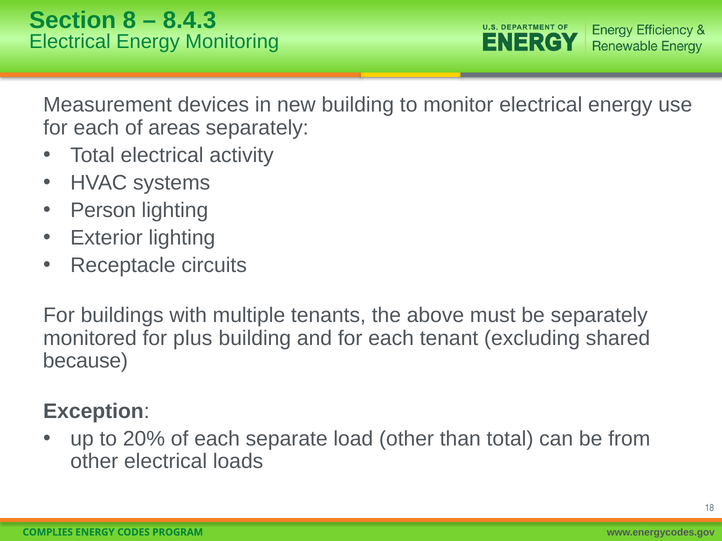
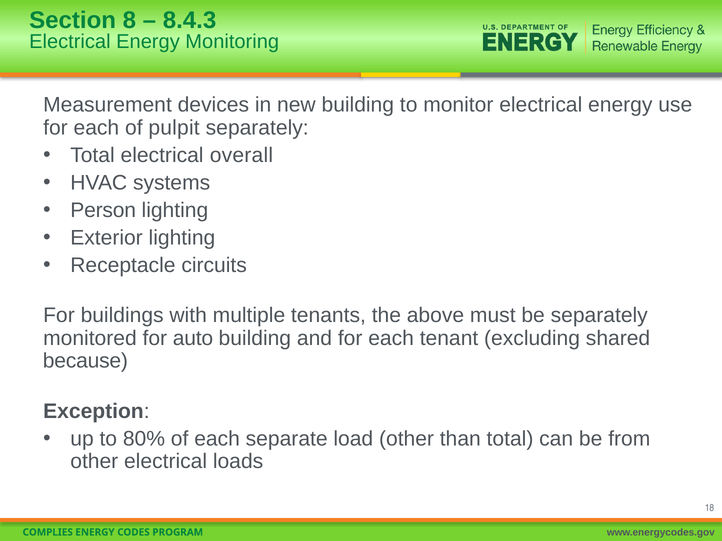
areas: areas -> pulpit
activity: activity -> overall
plus: plus -> auto
20%: 20% -> 80%
